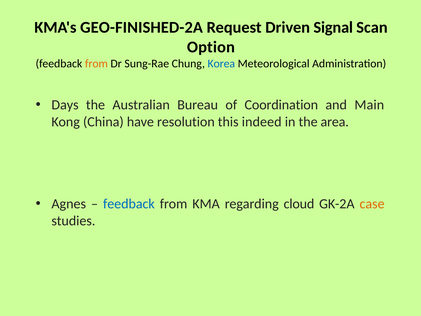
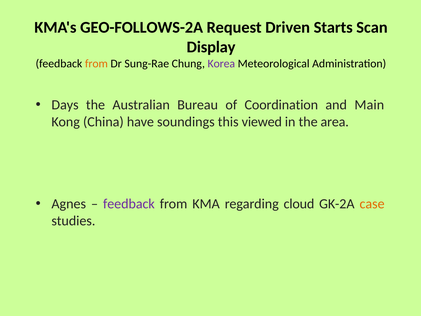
GEO-FINISHED-2A: GEO-FINISHED-2A -> GEO-FOLLOWS-2A
Signal: Signal -> Starts
Option: Option -> Display
Korea colour: blue -> purple
resolution: resolution -> soundings
indeed: indeed -> viewed
feedback at (129, 204) colour: blue -> purple
